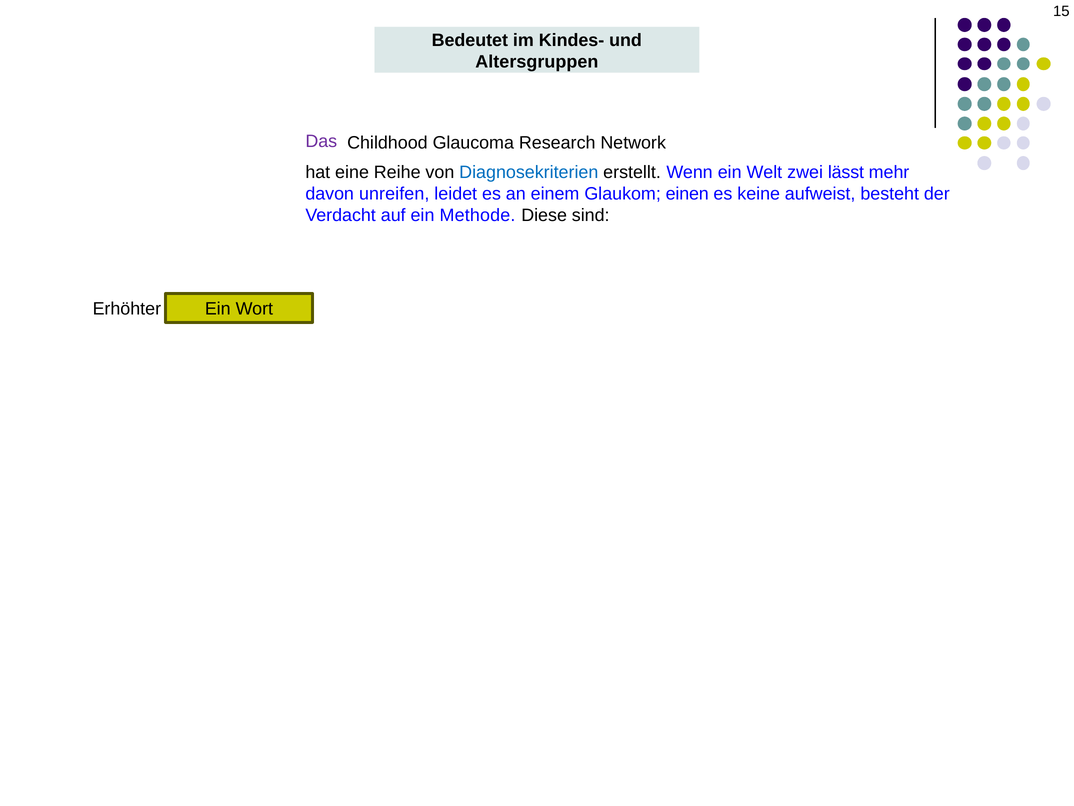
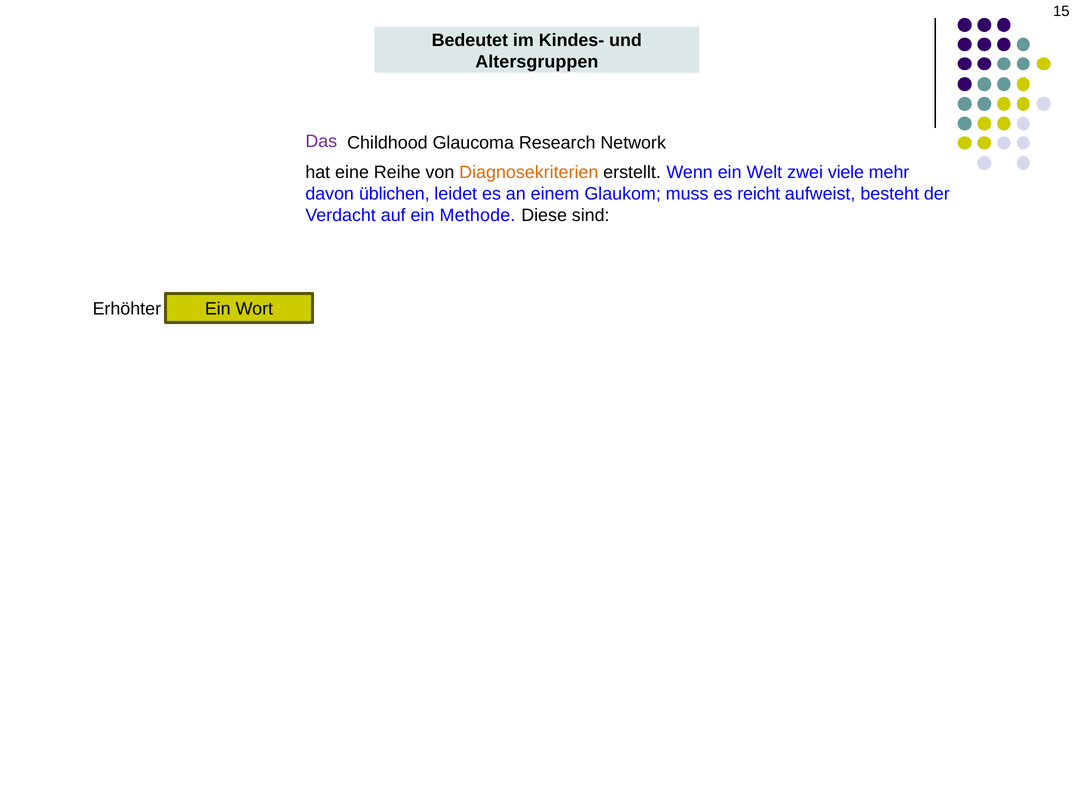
Diagnosekriterien colour: blue -> orange
lässt: lässt -> viele
unreifen: unreifen -> üblichen
einen: einen -> muss
keine: keine -> reicht
